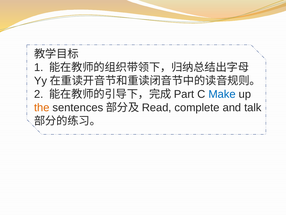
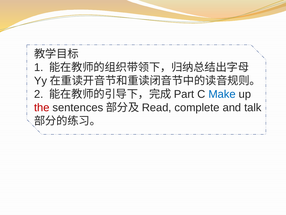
the colour: orange -> red
